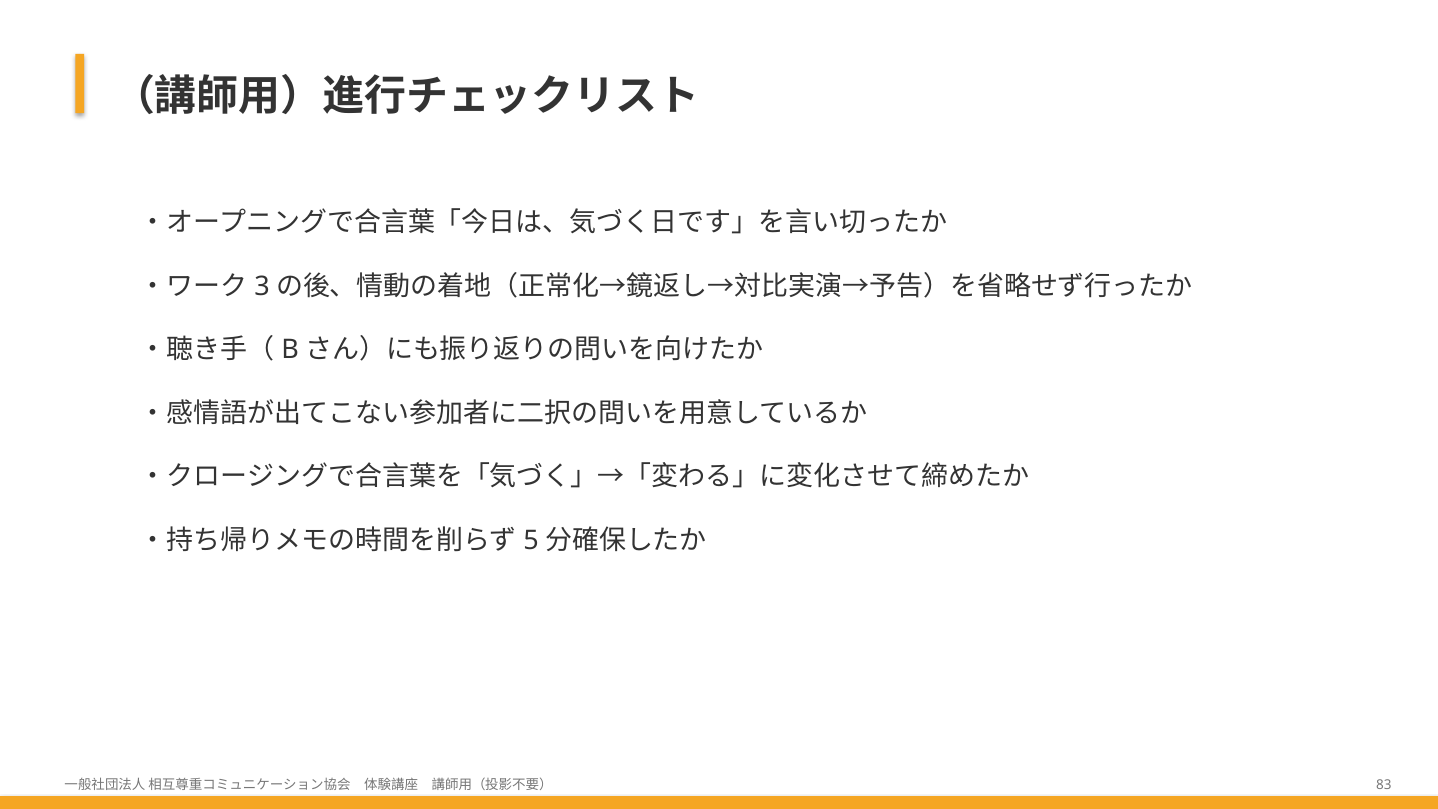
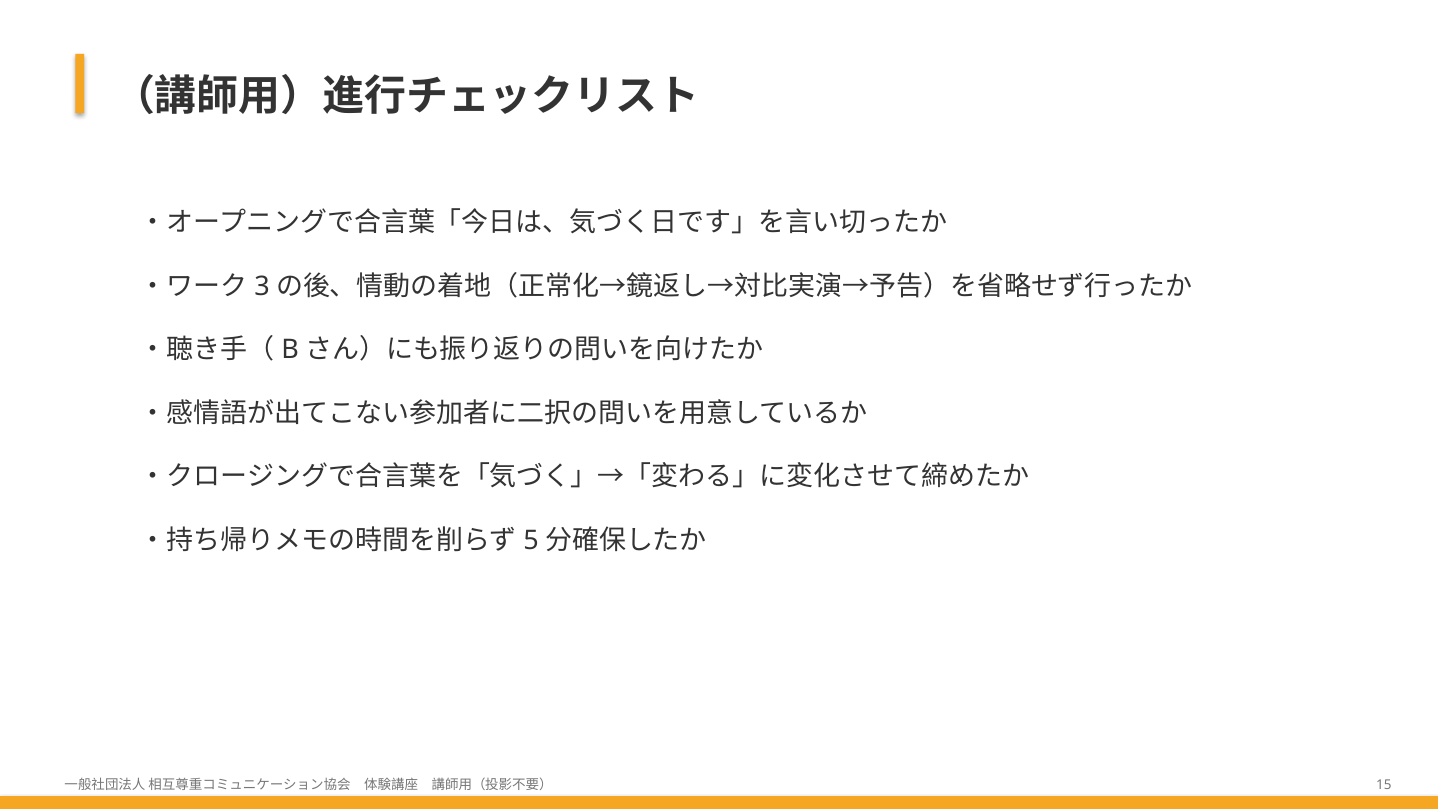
83: 83 -> 15
